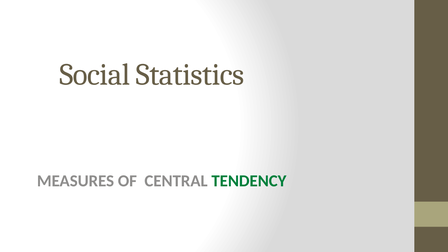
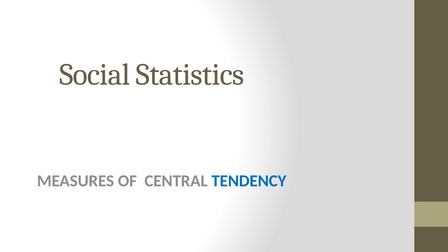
TENDENCY colour: green -> blue
